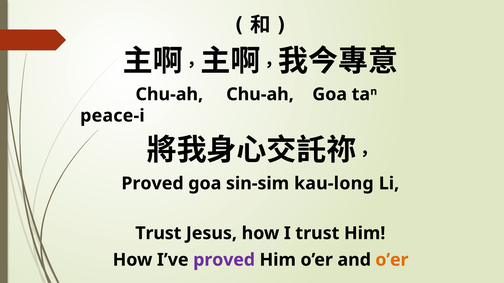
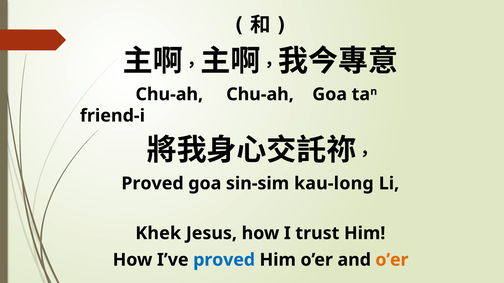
peace-i: peace-i -> friend-i
Trust at (158, 234): Trust -> Khek
proved at (224, 260) colour: purple -> blue
